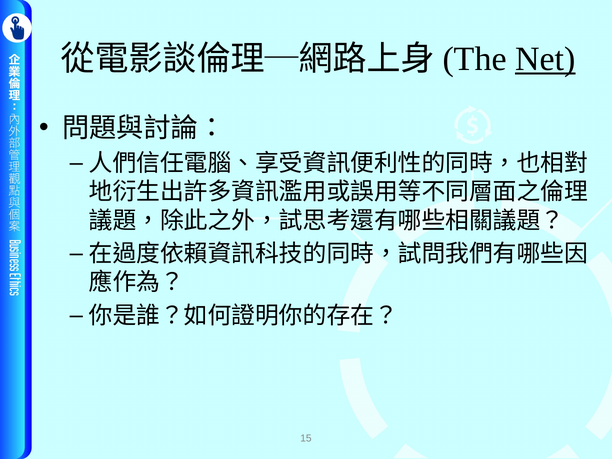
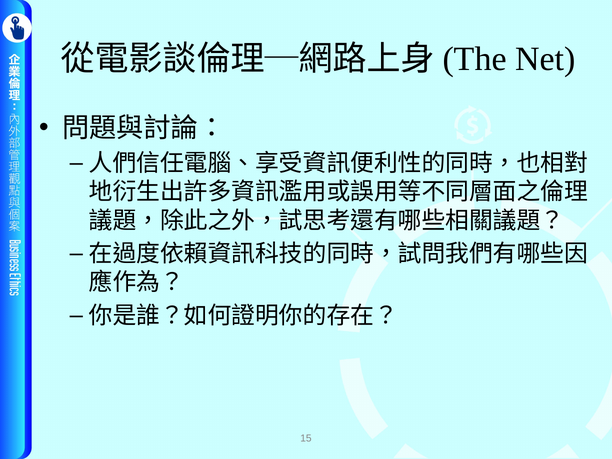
Net underline: present -> none
